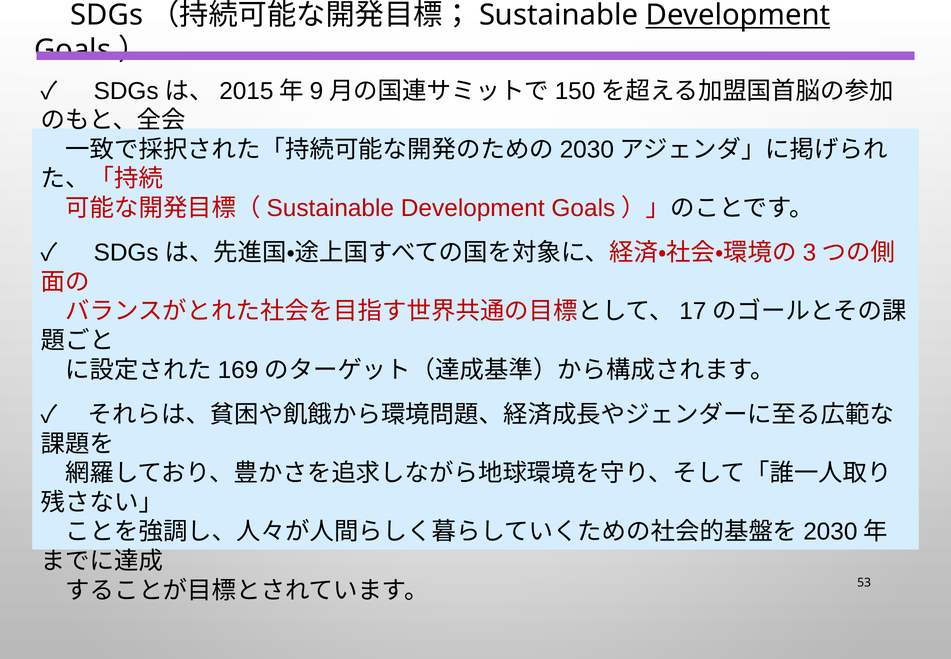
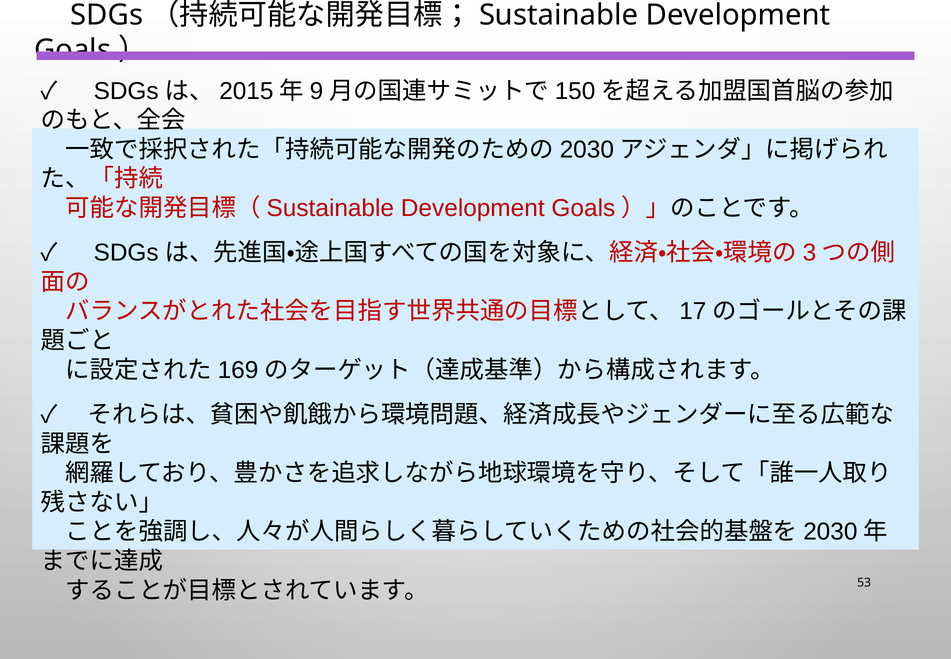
Development at (738, 15) underline: present -> none
